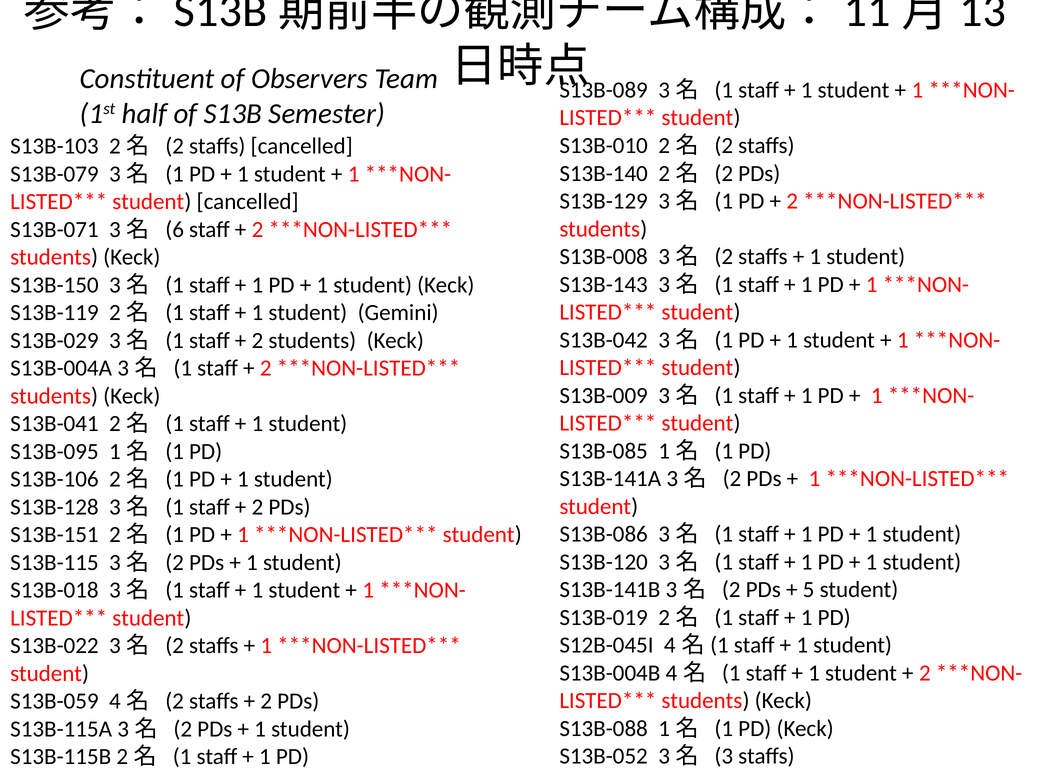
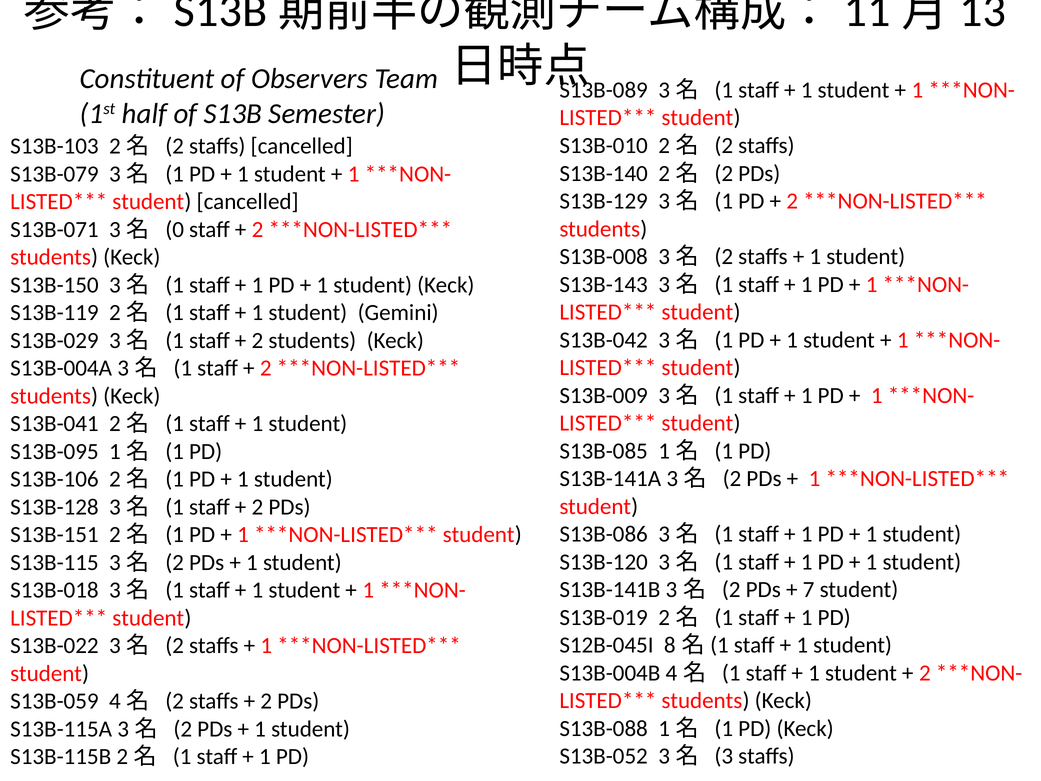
6: 6 -> 0
5: 5 -> 7
S12B-045I 4: 4 -> 8
